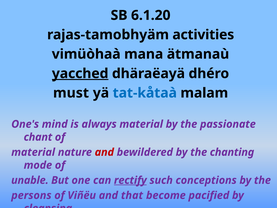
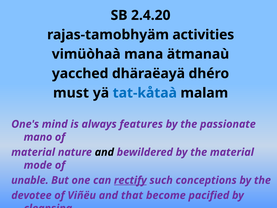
6.1.20: 6.1.20 -> 2.4.20
yacched underline: present -> none
always material: material -> features
chant: chant -> mano
and at (104, 152) colour: red -> black
the chanting: chanting -> material
persons: persons -> devotee
